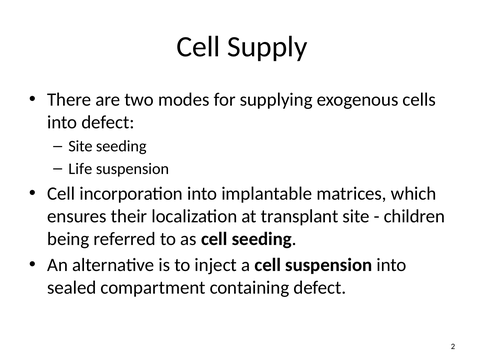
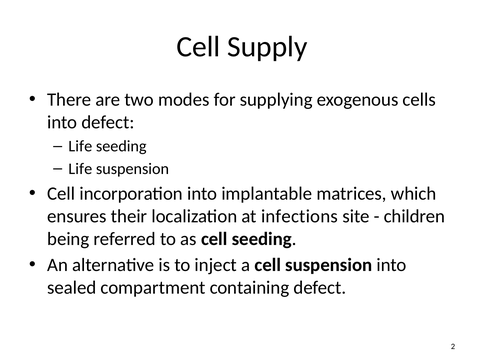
Site at (80, 146): Site -> Life
transplant: transplant -> infections
